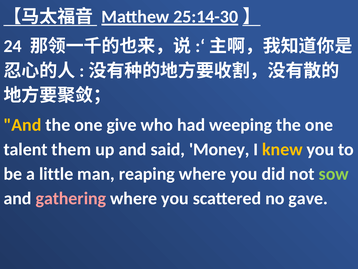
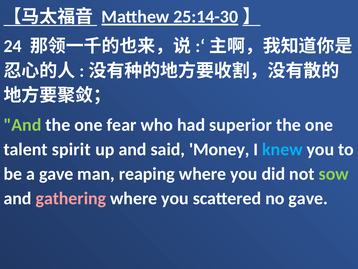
And at (23, 125) colour: yellow -> light green
give: give -> fear
weeping: weeping -> superior
them: them -> spirit
knew colour: yellow -> light blue
a little: little -> gave
